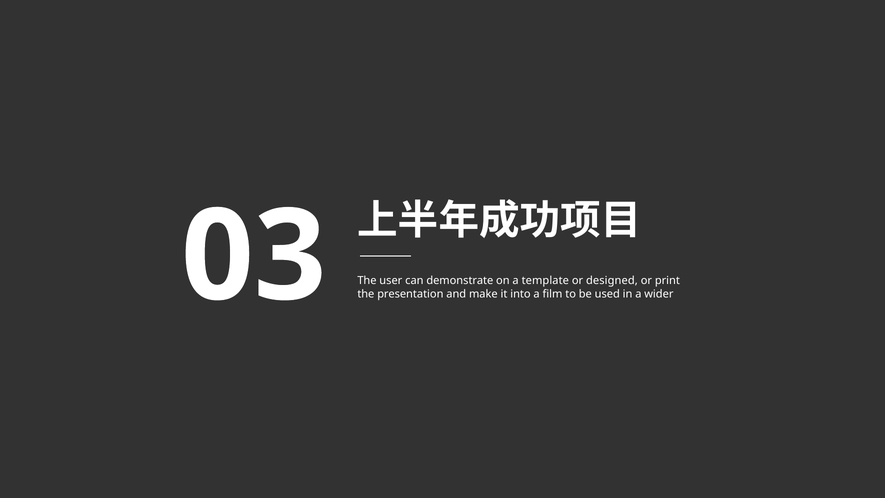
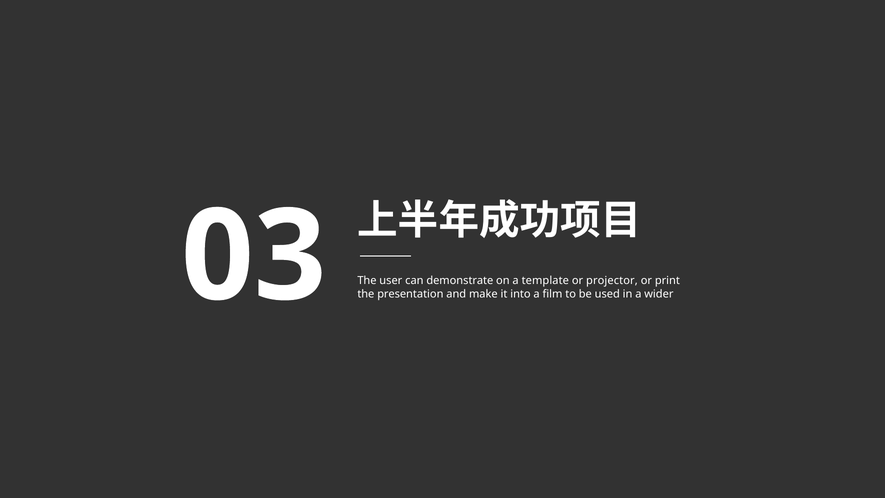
designed: designed -> projector
